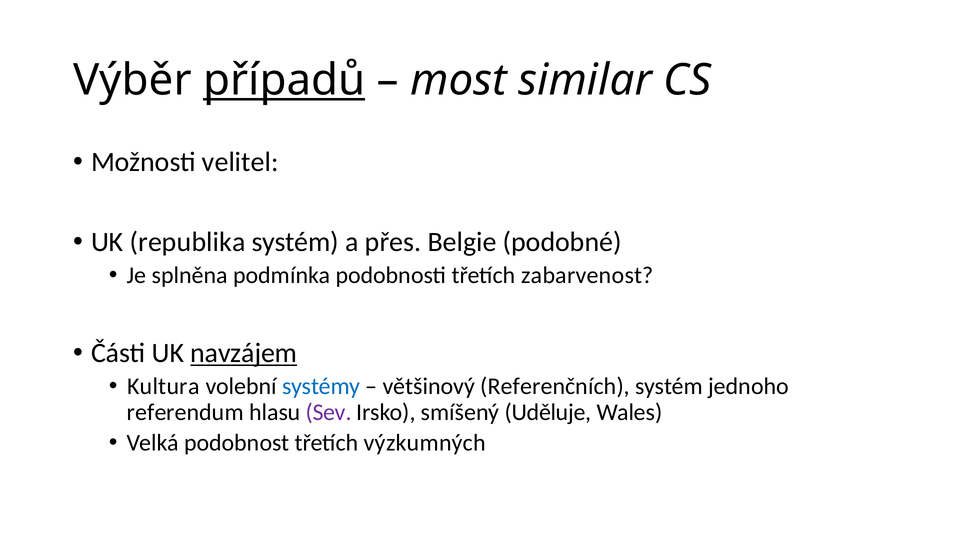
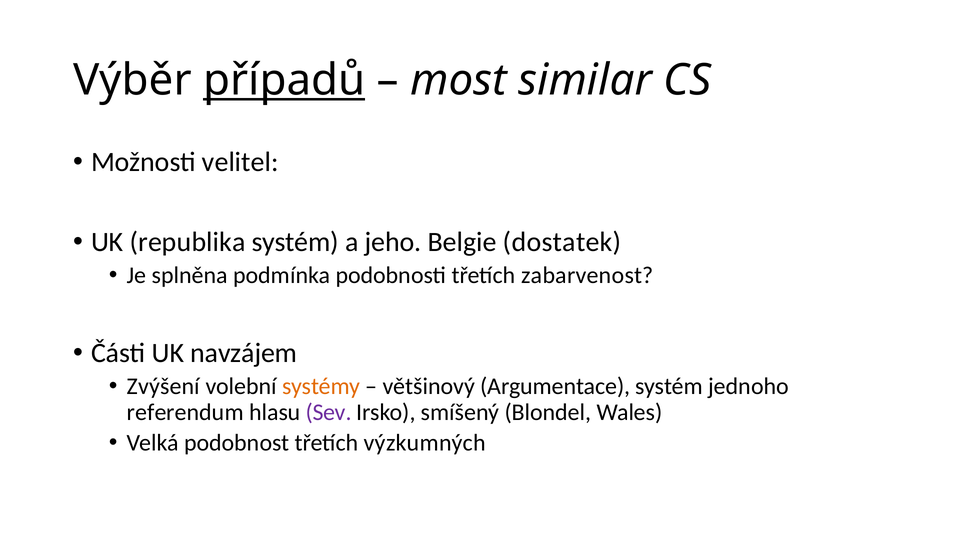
přes: přes -> jeho
podobné: podobné -> dostatek
navzájem underline: present -> none
Kultura: Kultura -> Zvýšení
systémy colour: blue -> orange
Referenčních: Referenčních -> Argumentace
Uděluje: Uděluje -> Blondel
